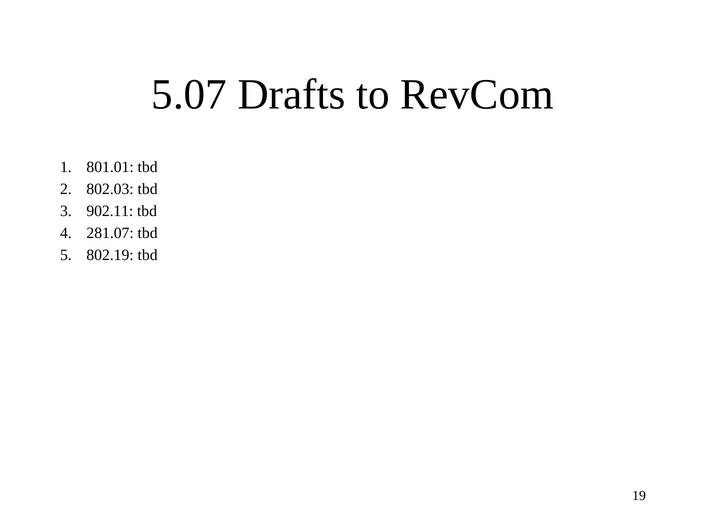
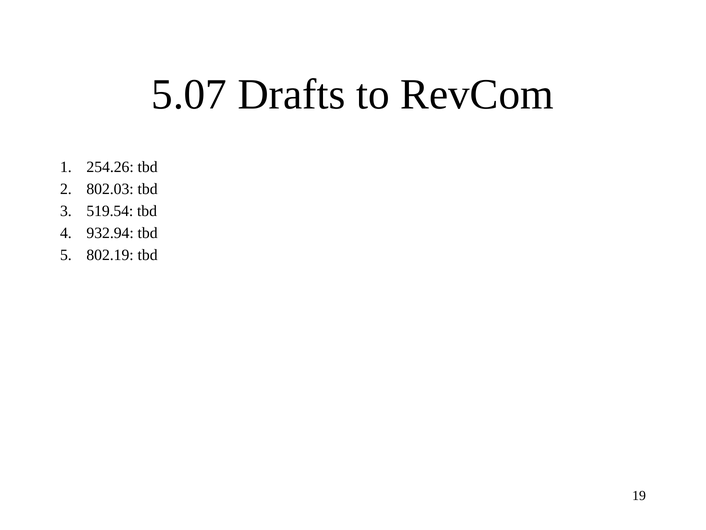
801.01: 801.01 -> 254.26
902.11: 902.11 -> 519.54
281.07: 281.07 -> 932.94
